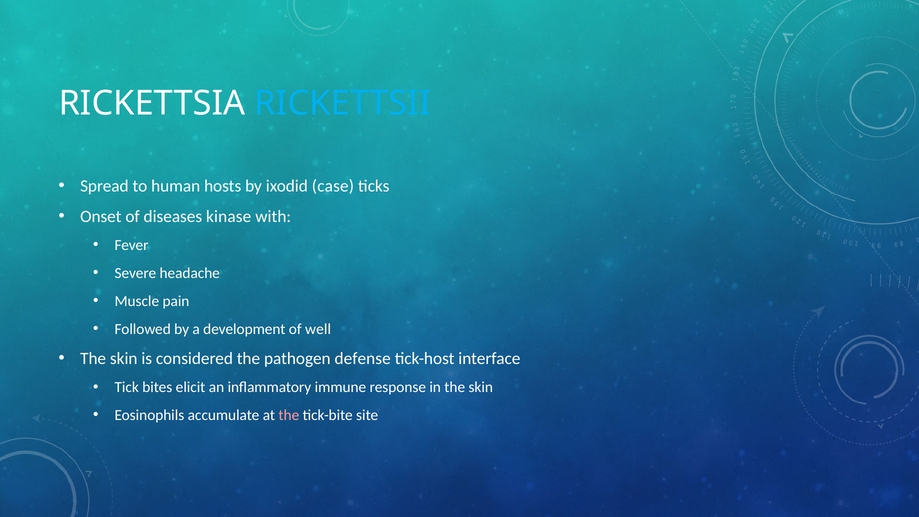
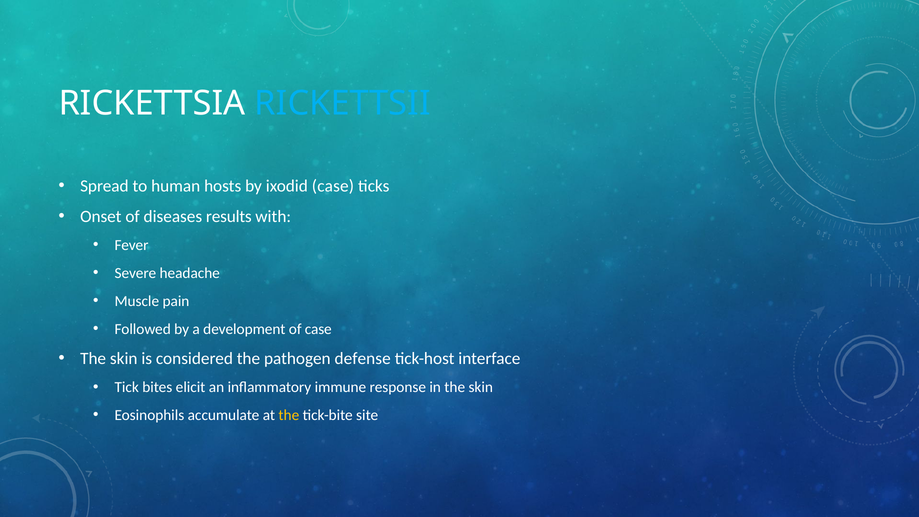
kinase: kinase -> results
of well: well -> case
the at (289, 415) colour: pink -> yellow
